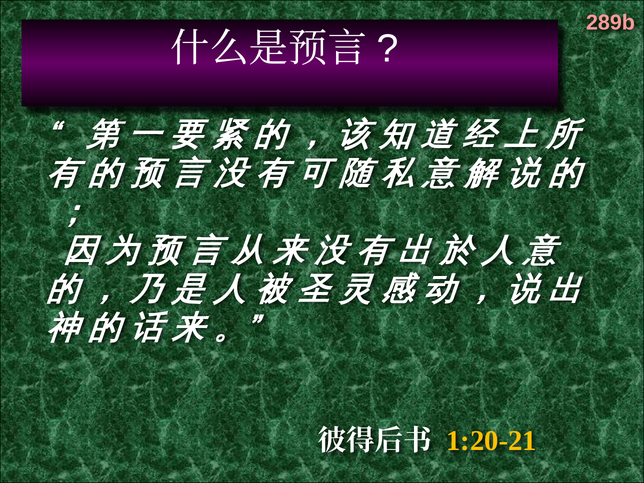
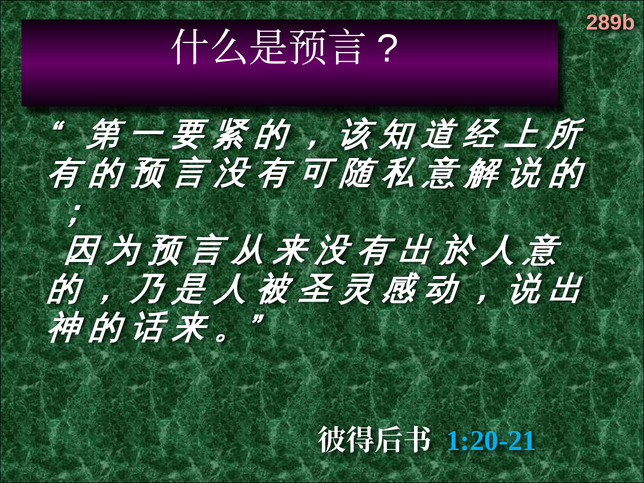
1:20-21 colour: yellow -> light blue
